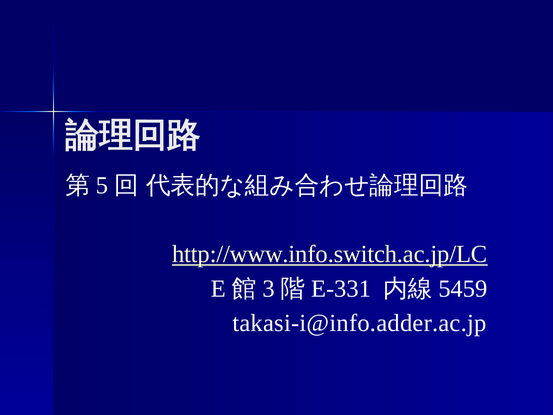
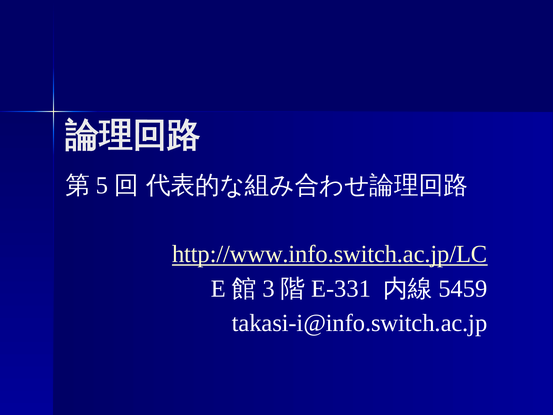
takasi-i@info.adder.ac.jp: takasi-i@info.adder.ac.jp -> takasi-i@info.switch.ac.jp
